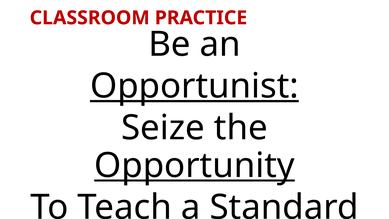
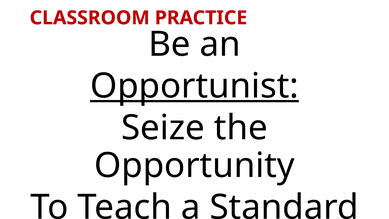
Opportunity underline: present -> none
